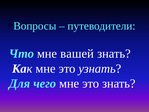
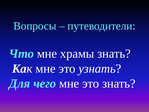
вашей: вашей -> храмы
